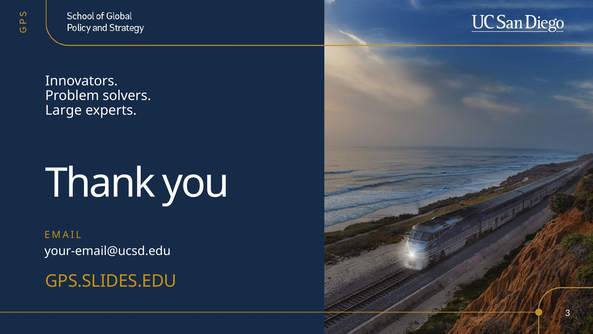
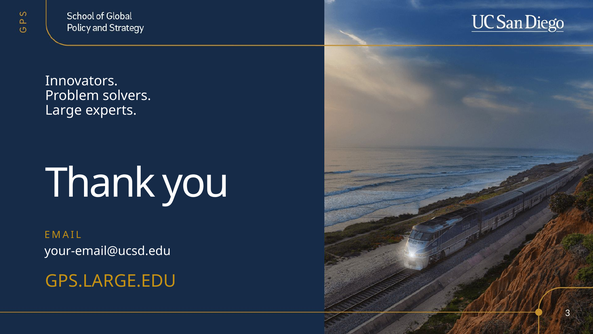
GPS.SLIDES.EDU: GPS.SLIDES.EDU -> GPS.LARGE.EDU
